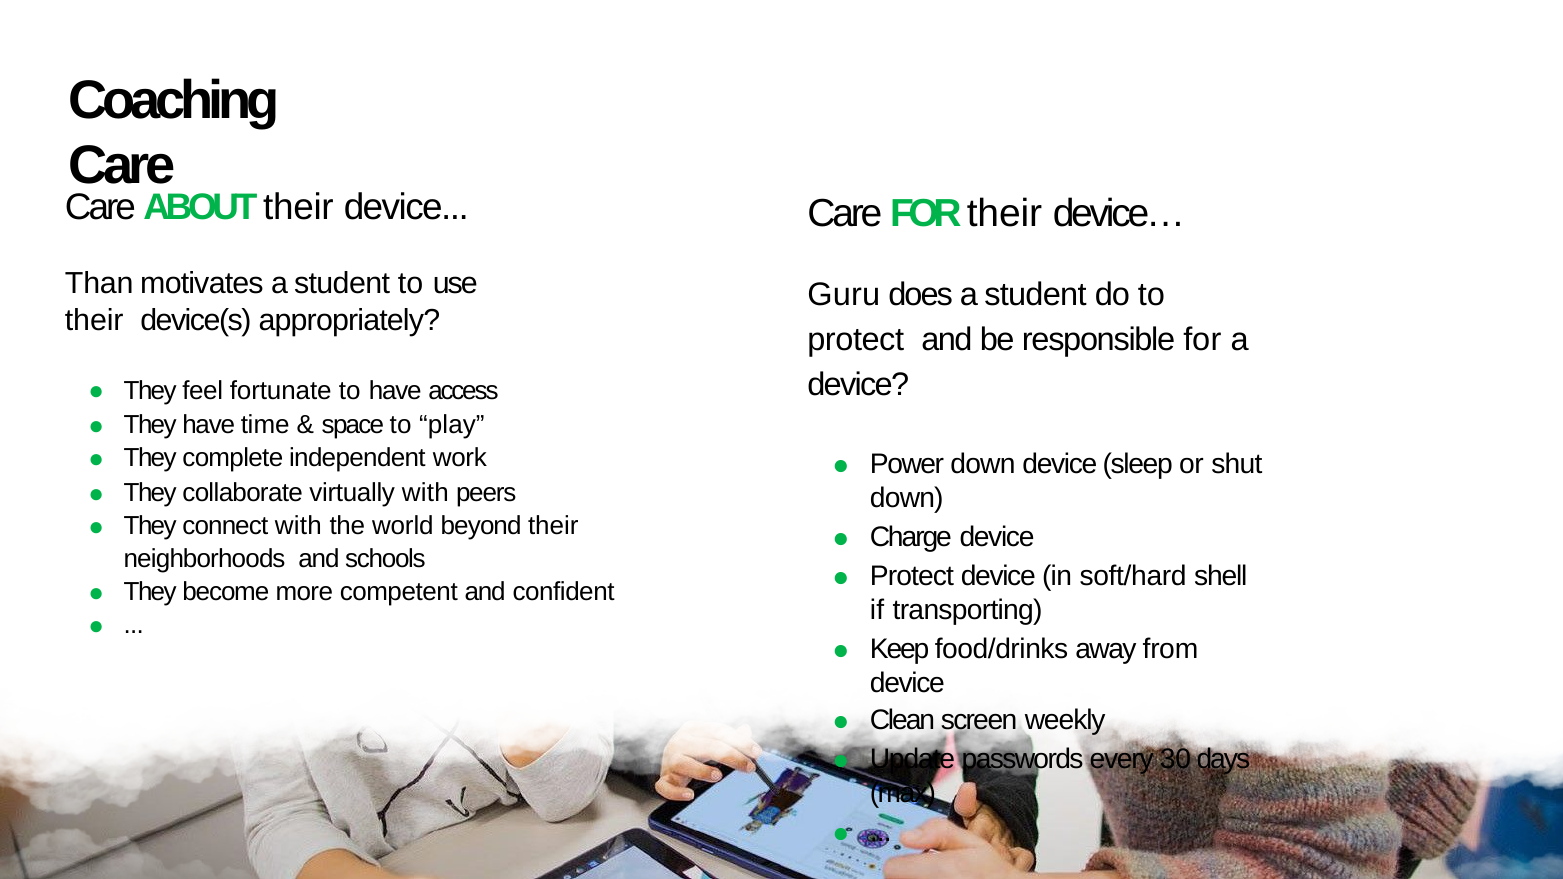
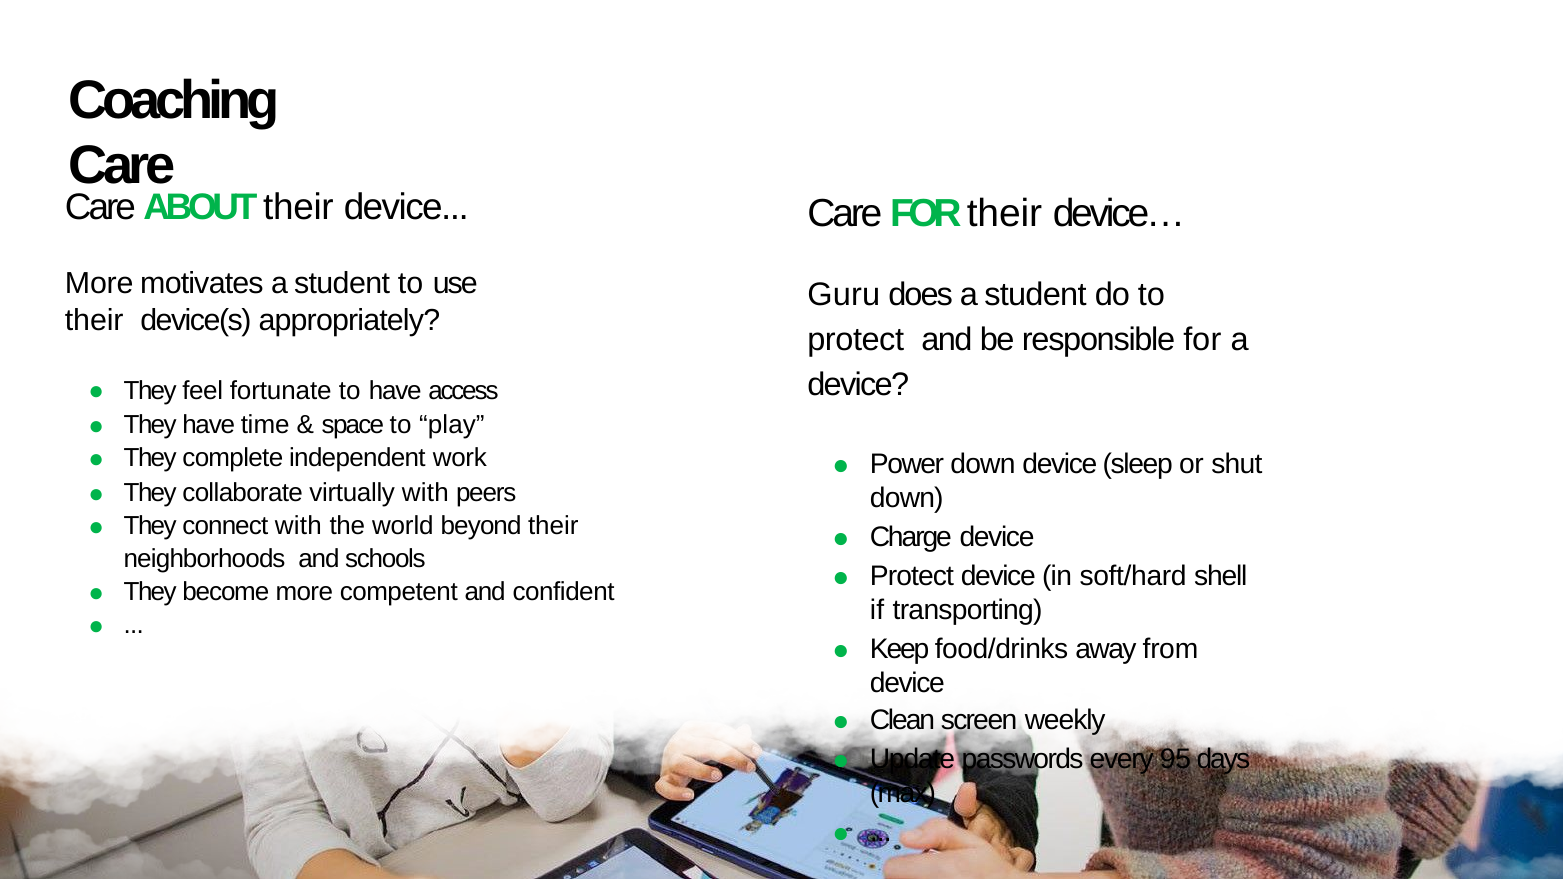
Than at (99, 284): Than -> More
30: 30 -> 95
